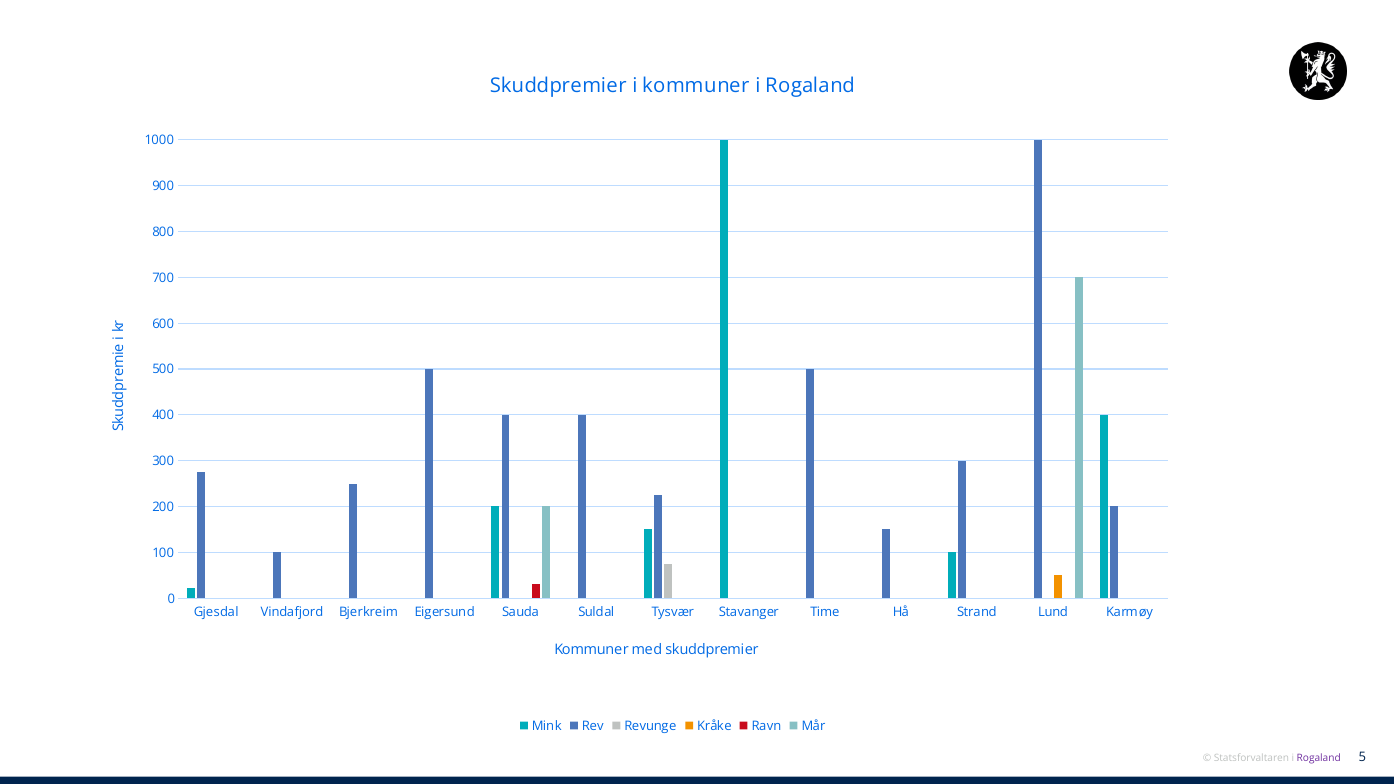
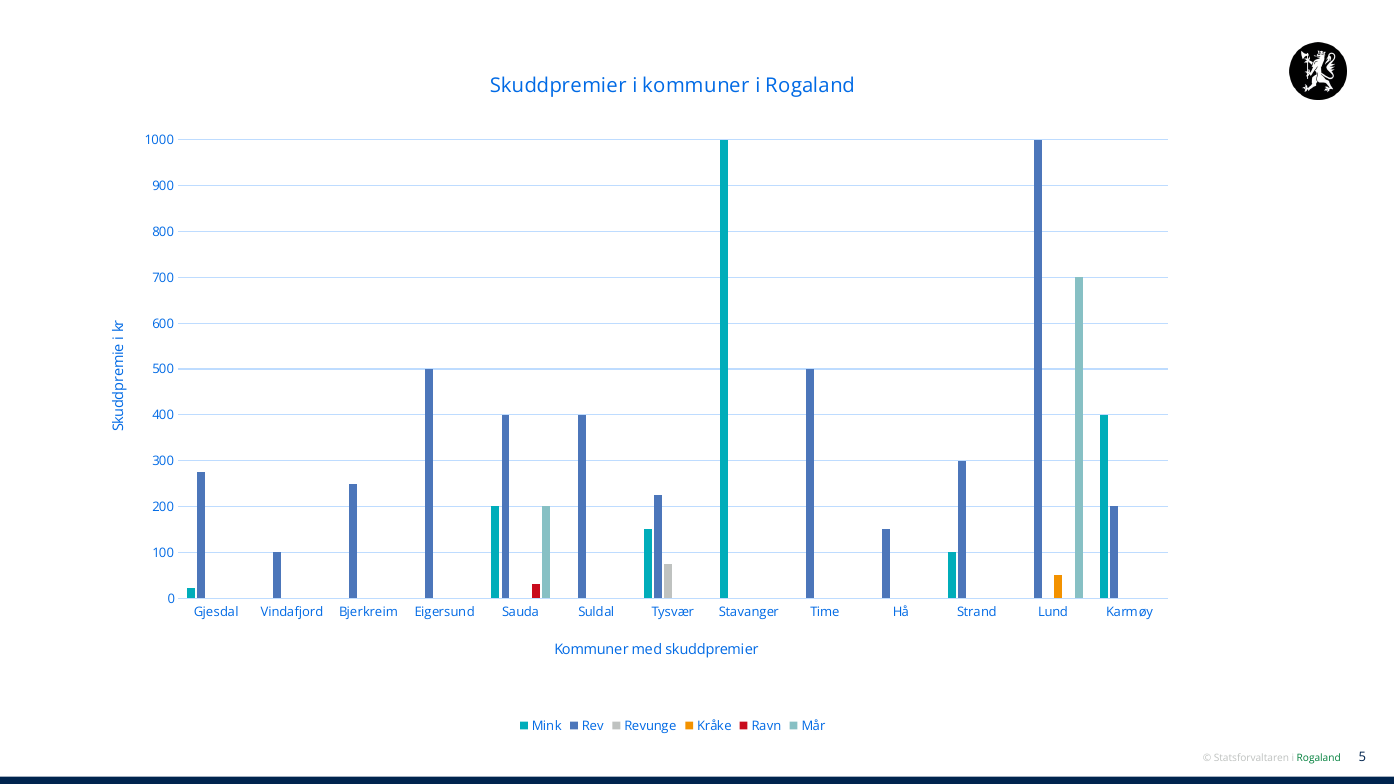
Rogaland at (1319, 759) colour: purple -> green
